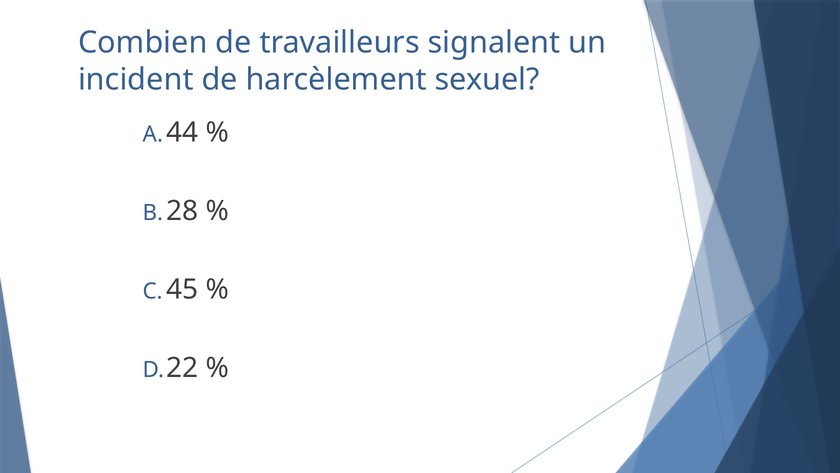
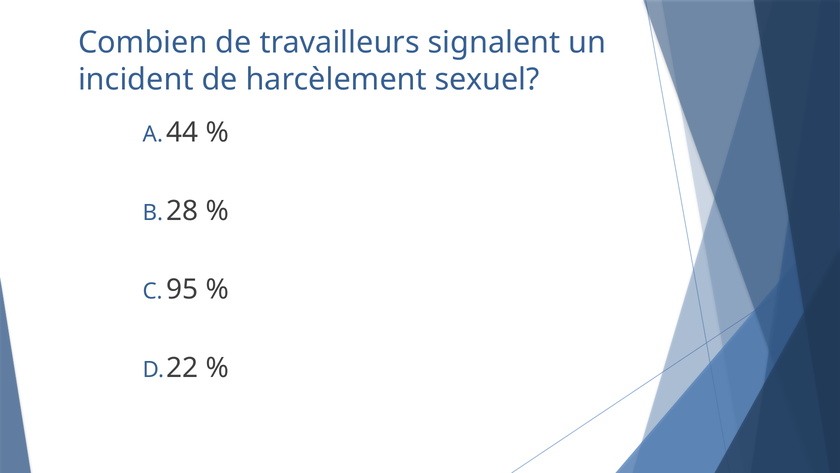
45: 45 -> 95
